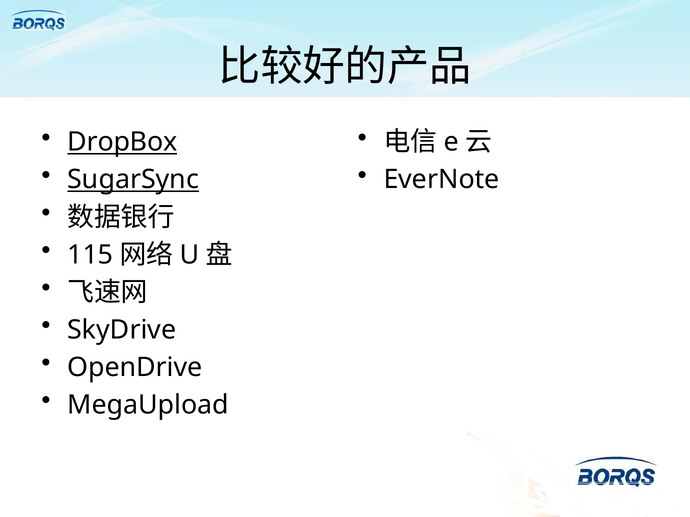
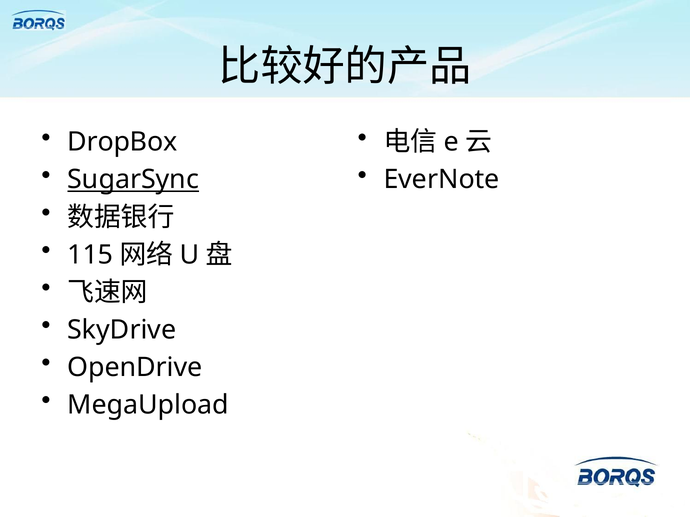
DropBox underline: present -> none
